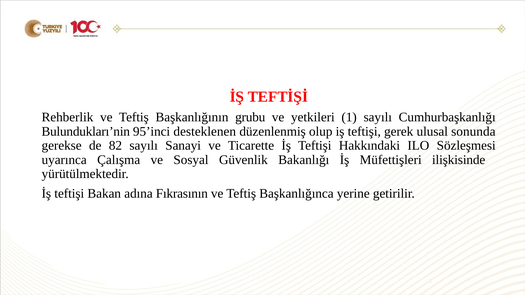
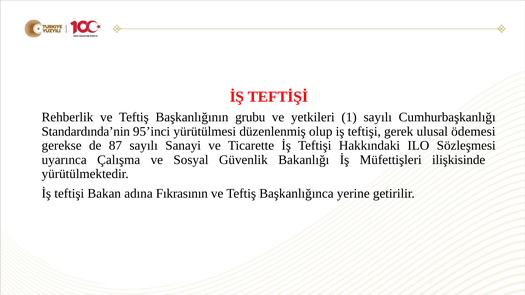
Bulundukları’nin: Bulundukları’nin -> Standardında’nin
desteklenen: desteklenen -> yürütülmesi
sonunda: sonunda -> ödemesi
82: 82 -> 87
